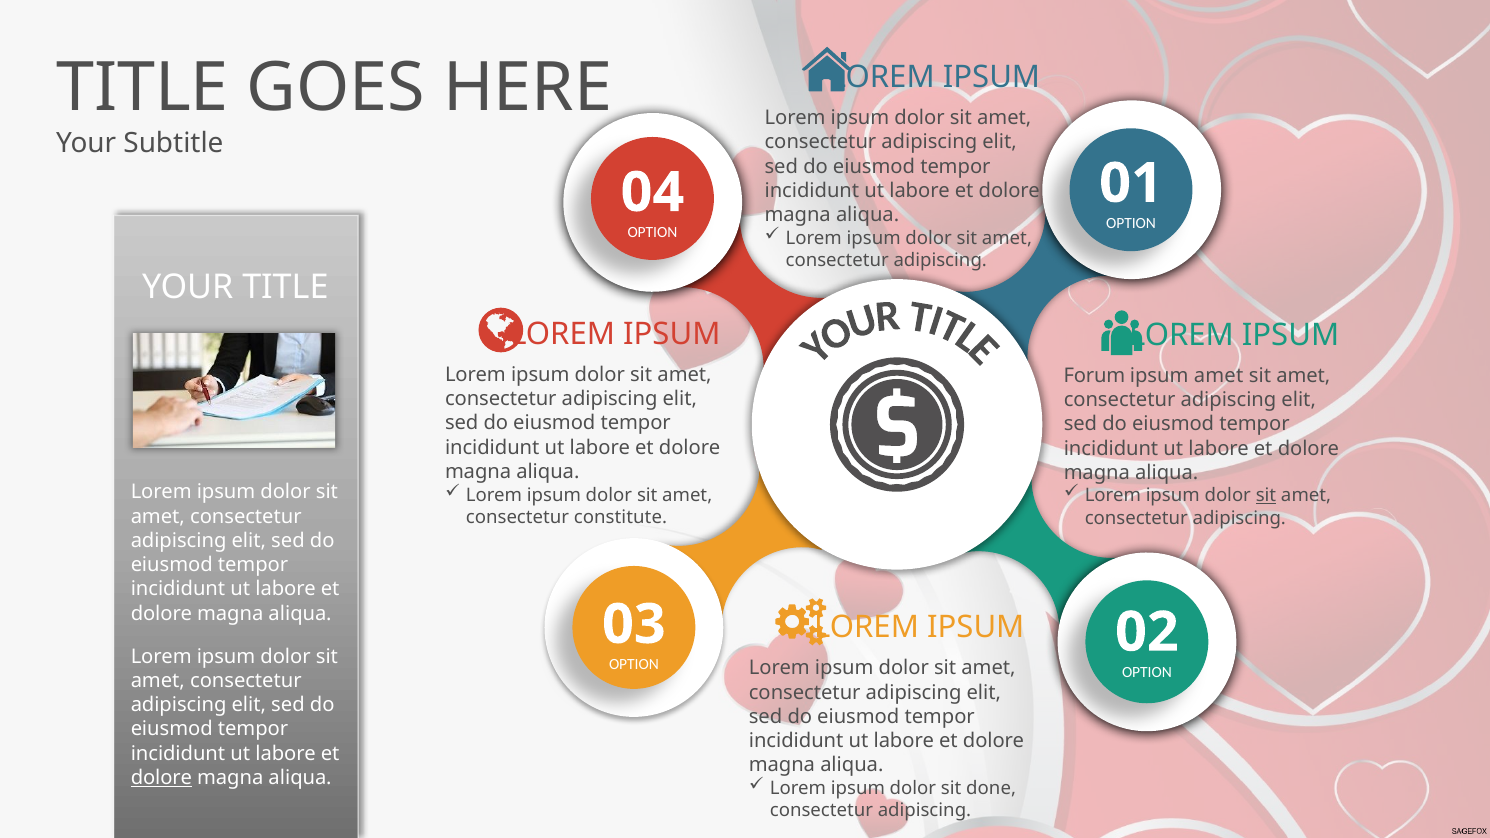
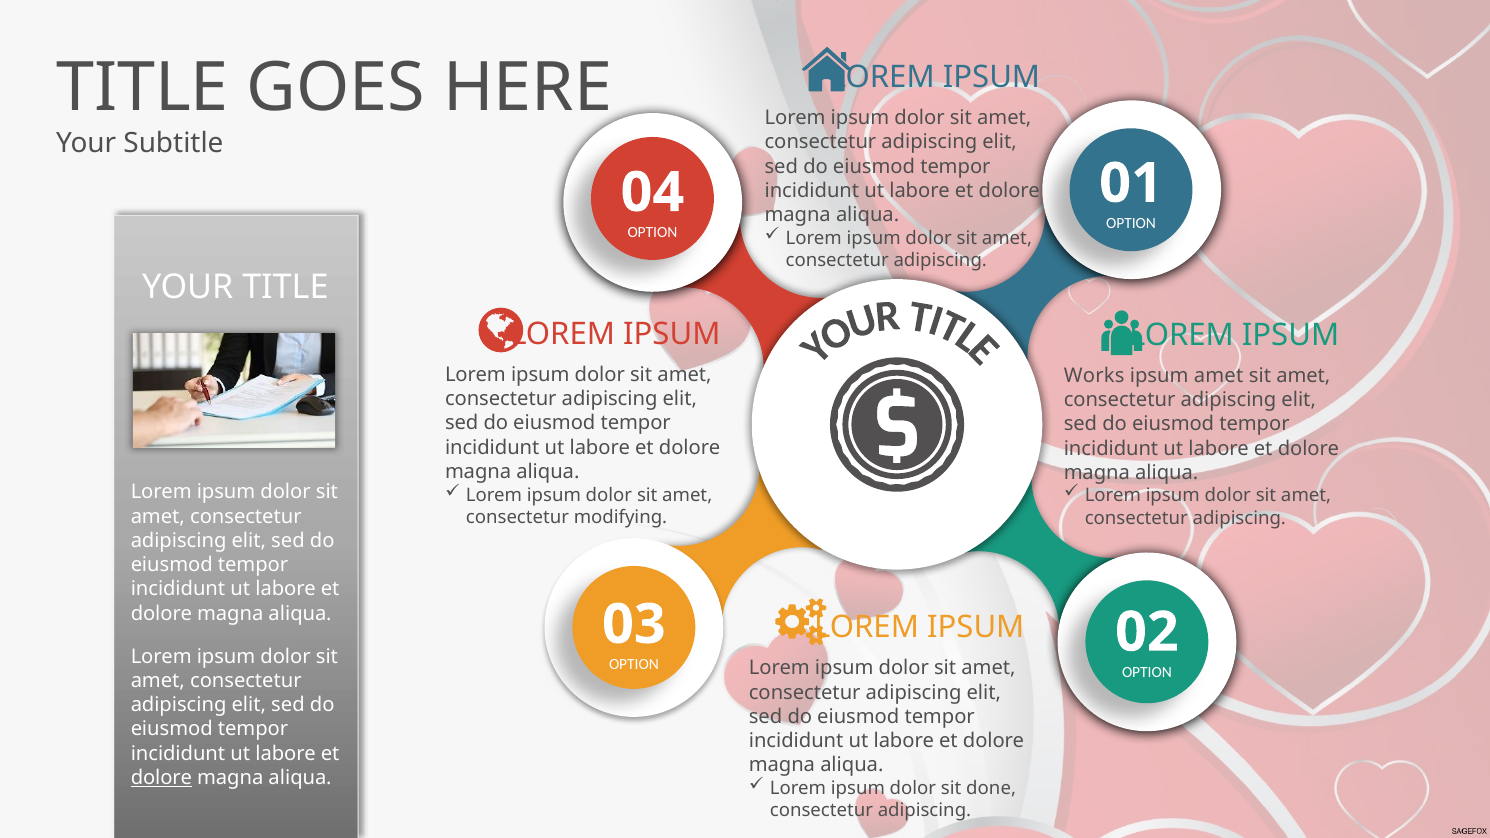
Forum: Forum -> Works
sit at (1266, 496) underline: present -> none
constitute: constitute -> modifying
